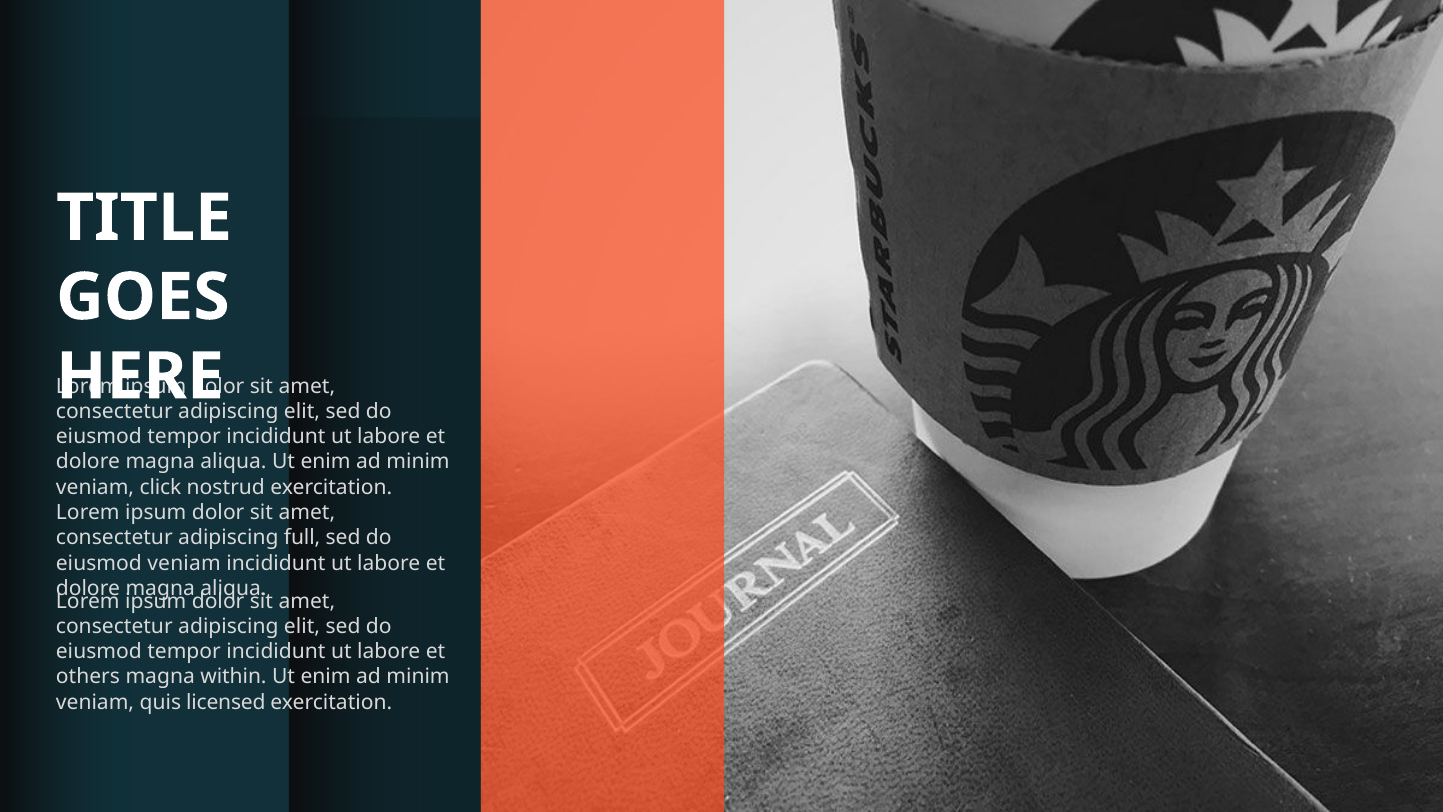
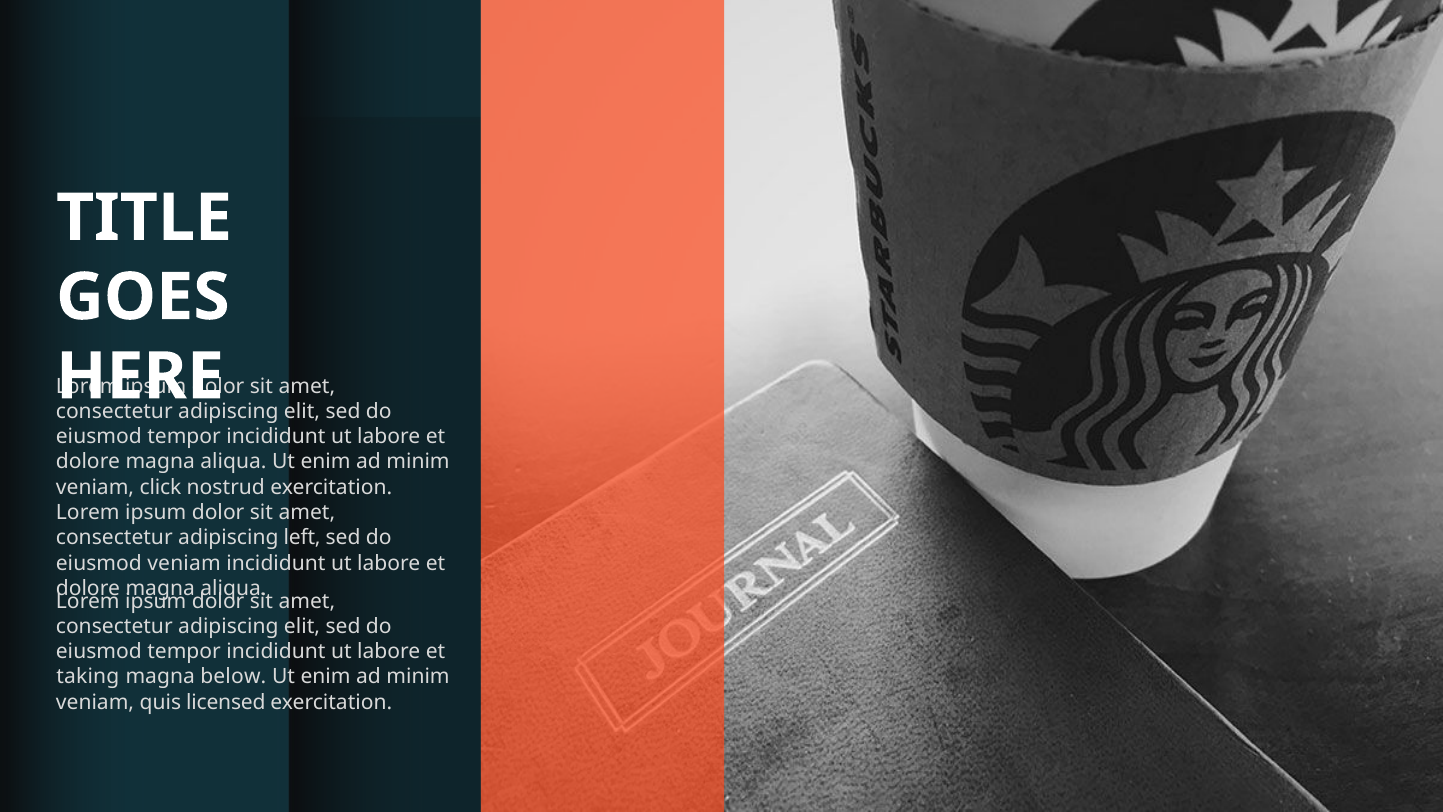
full: full -> left
others: others -> taking
within: within -> below
